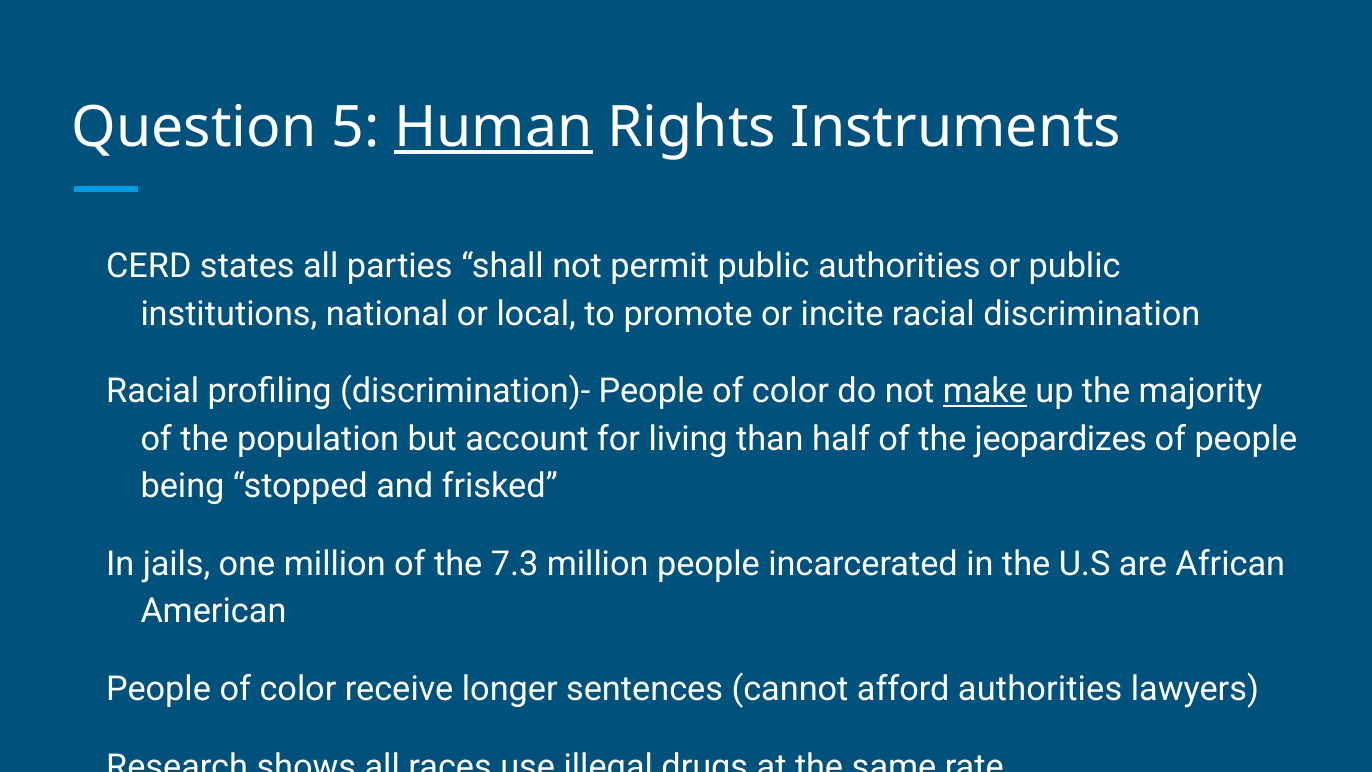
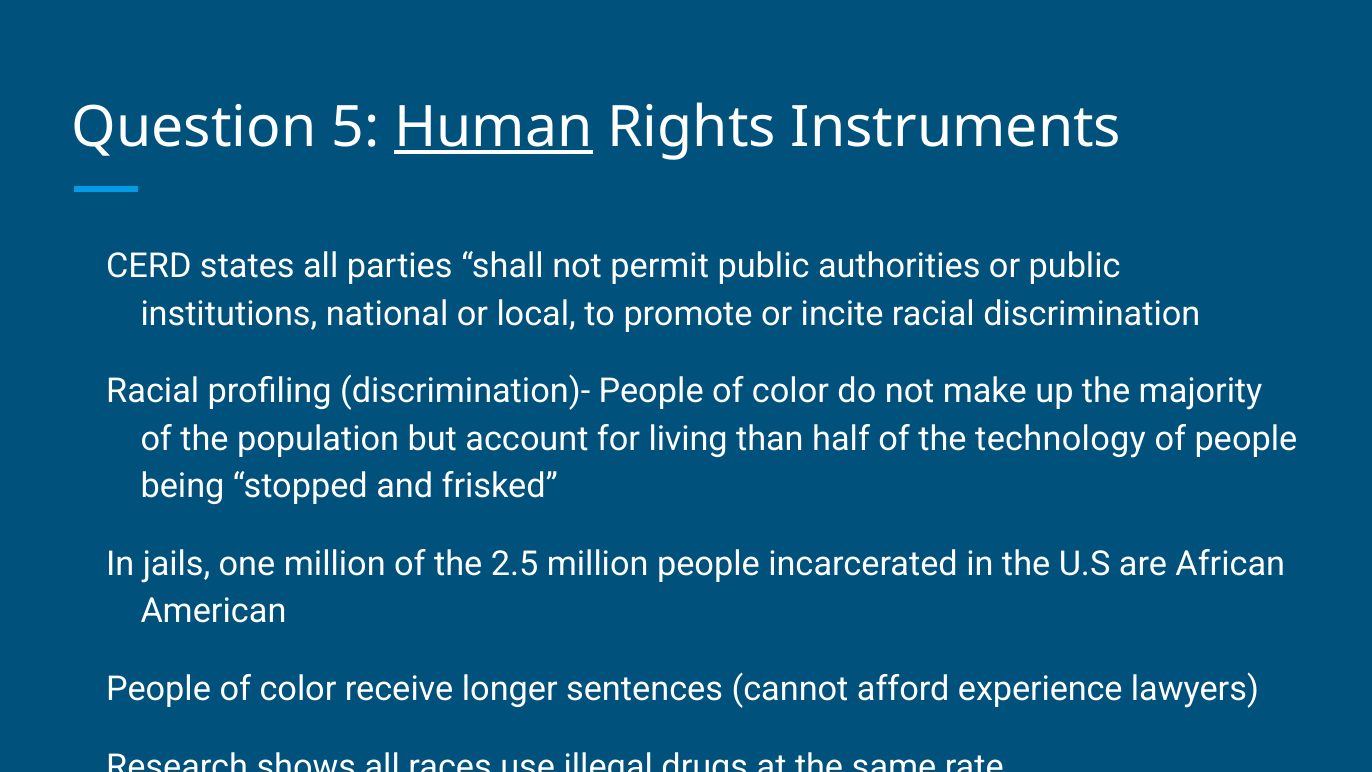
make underline: present -> none
jeopardizes: jeopardizes -> technology
7.3: 7.3 -> 2.5
afford authorities: authorities -> experience
